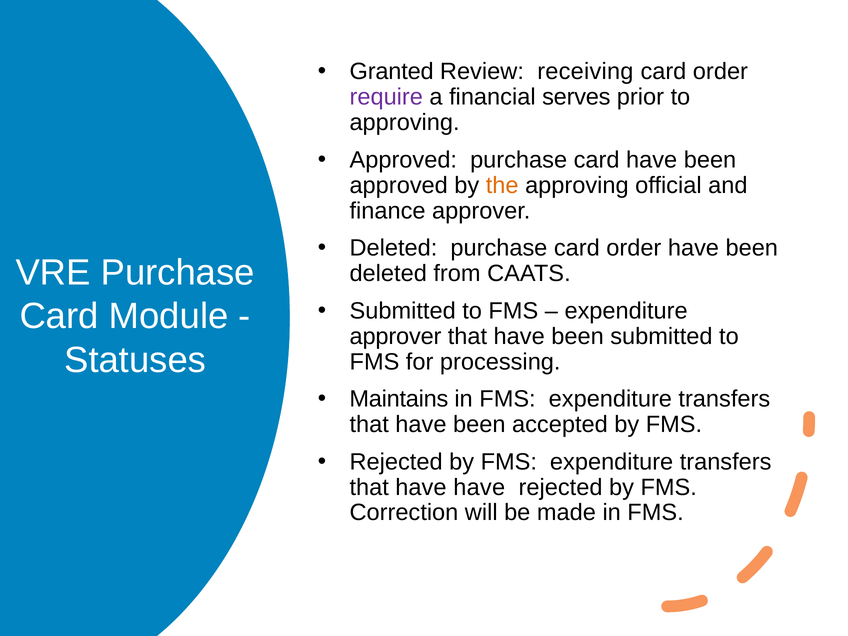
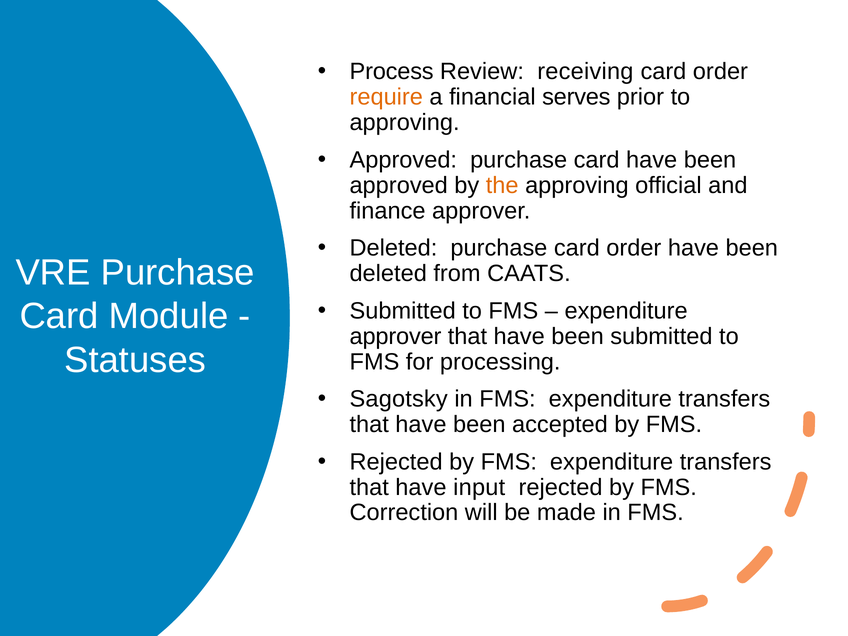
Granted: Granted -> Process
require colour: purple -> orange
Maintains: Maintains -> Sagotsky
have have: have -> input
